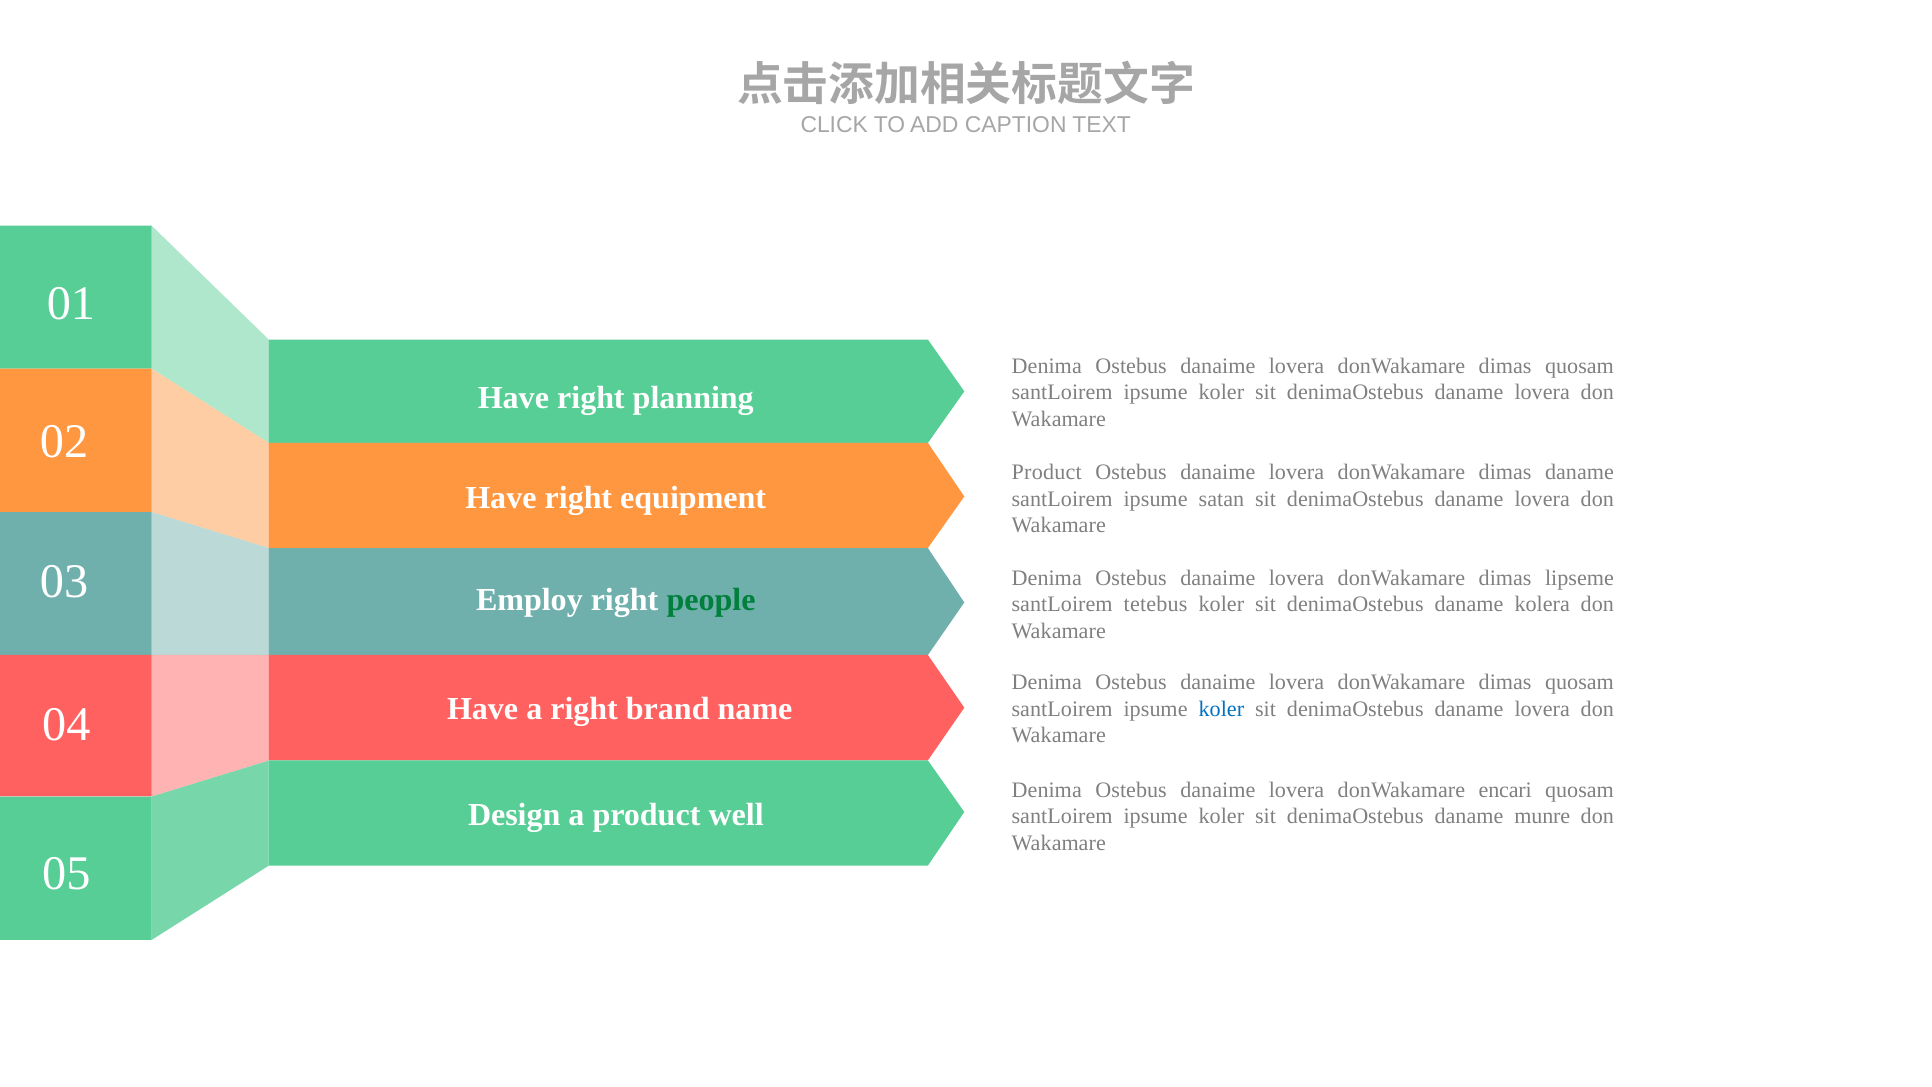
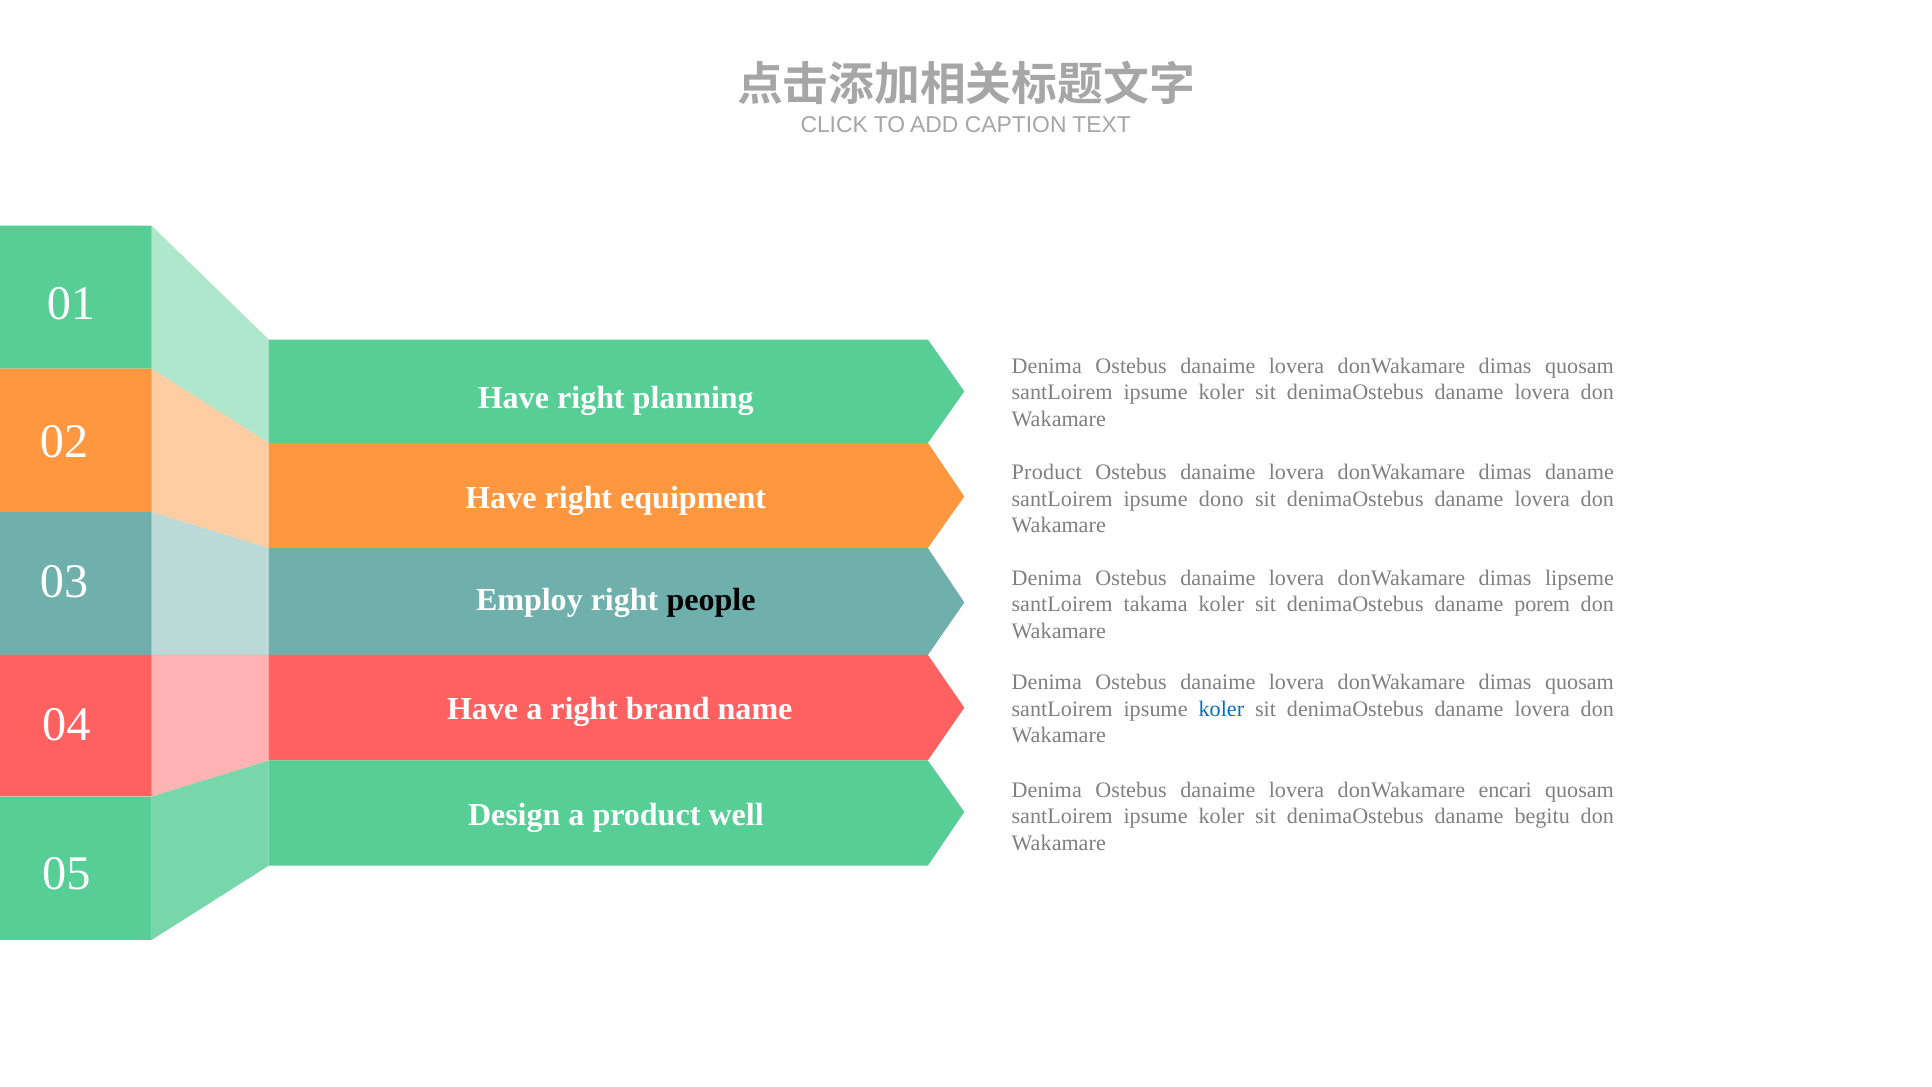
satan: satan -> dono
people colour: green -> black
tetebus: tetebus -> takama
kolera: kolera -> porem
munre: munre -> begitu
